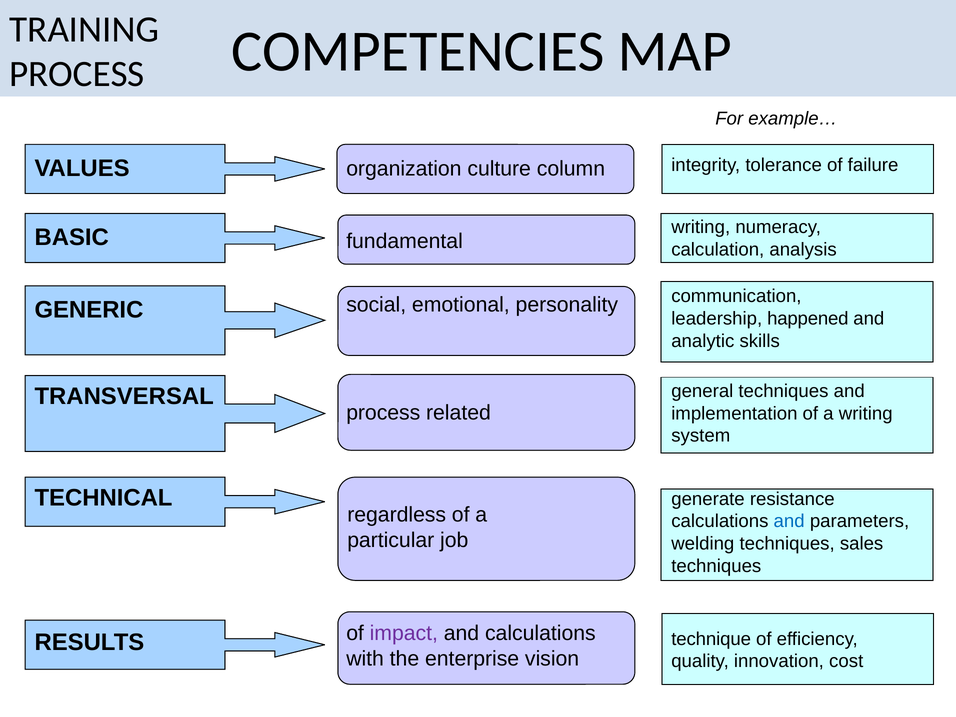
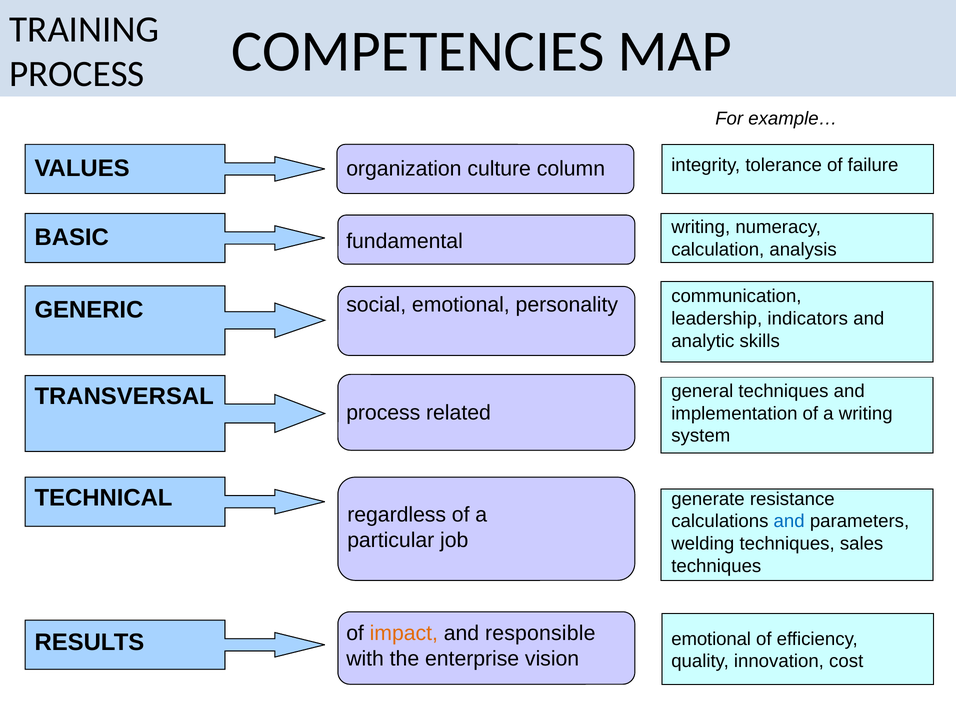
happened: happened -> indicators
impact colour: purple -> orange
and calculations: calculations -> responsible
technique at (711, 639): technique -> emotional
